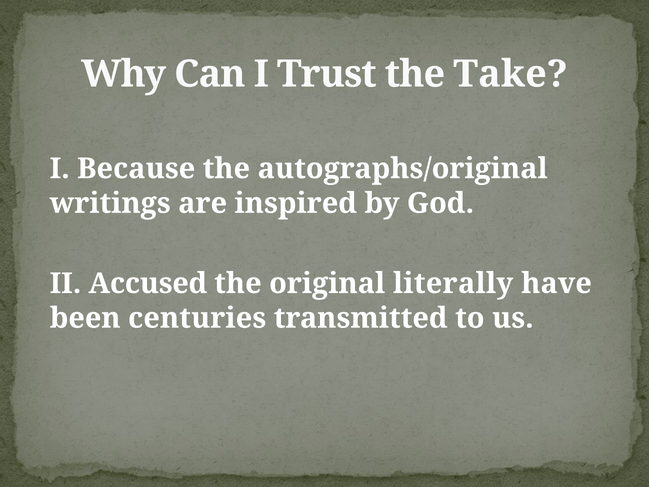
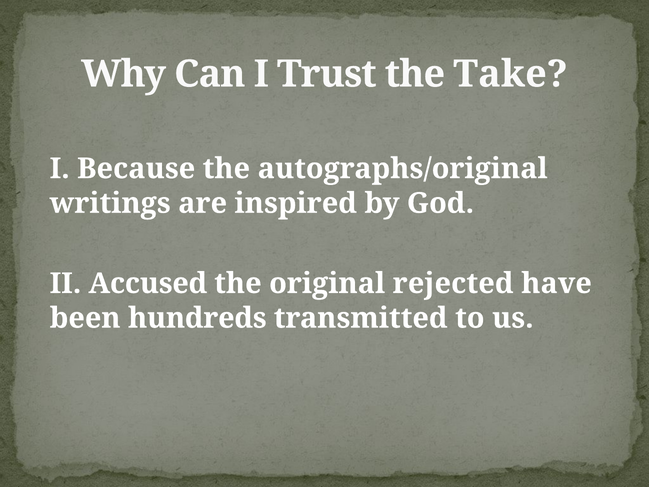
literally: literally -> rejected
centuries: centuries -> hundreds
